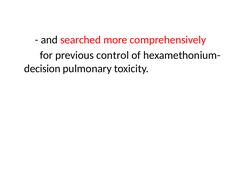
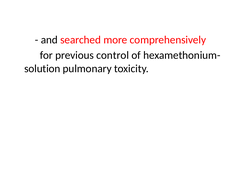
decision: decision -> solution
